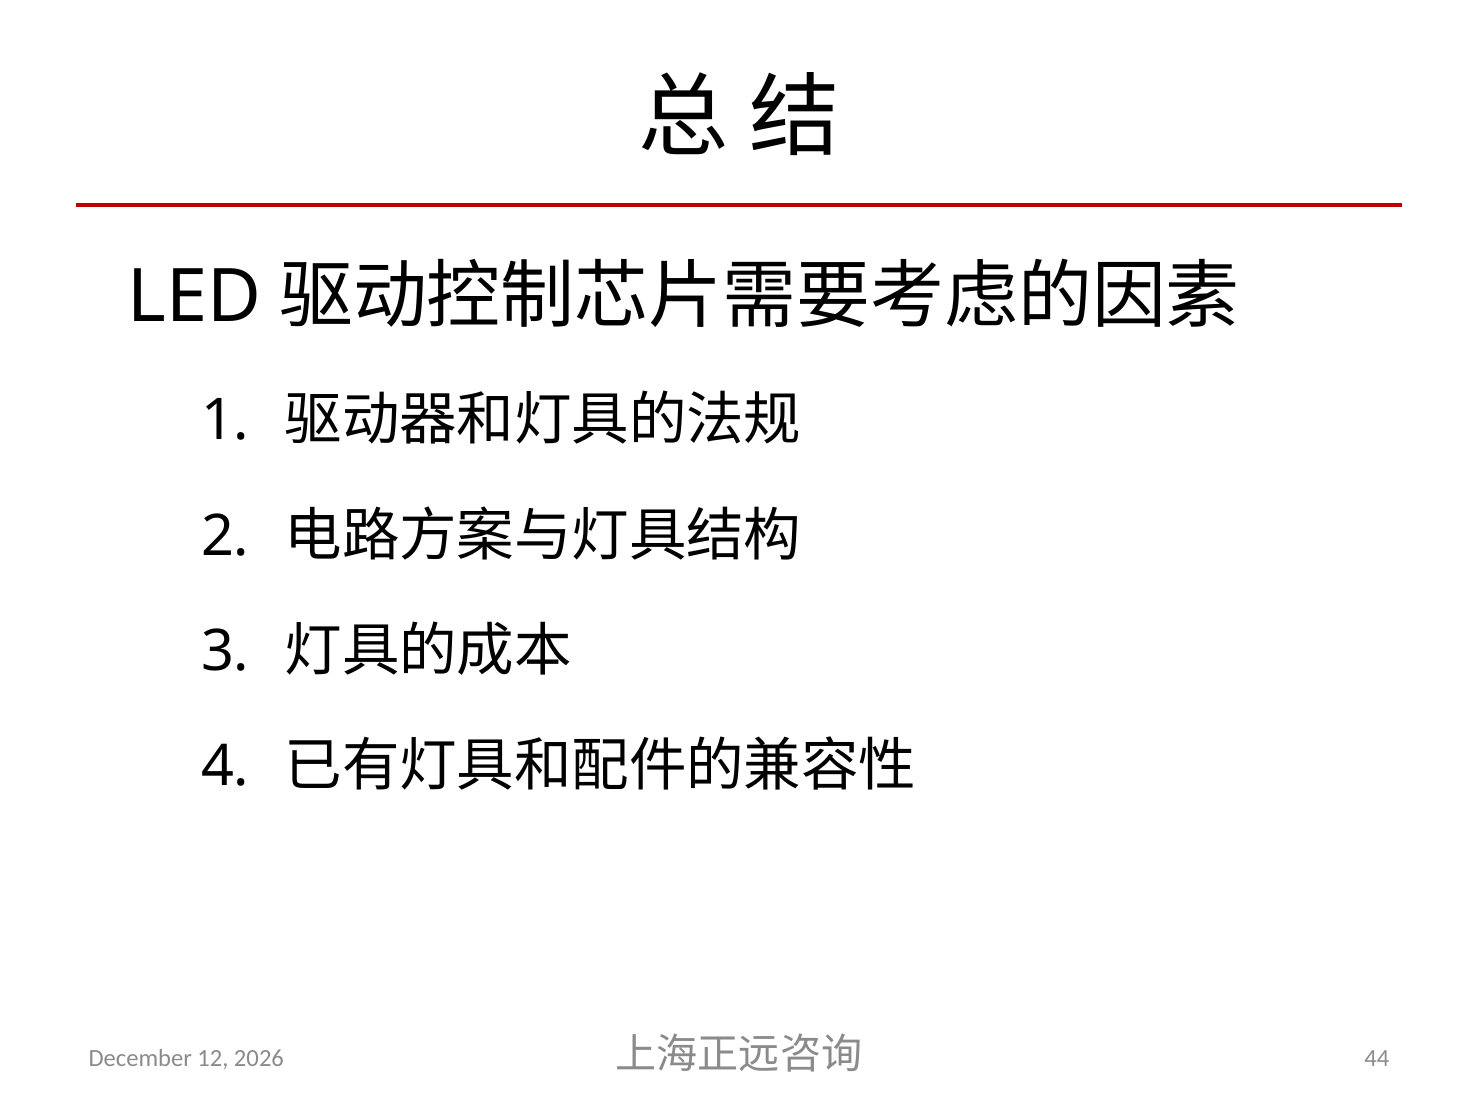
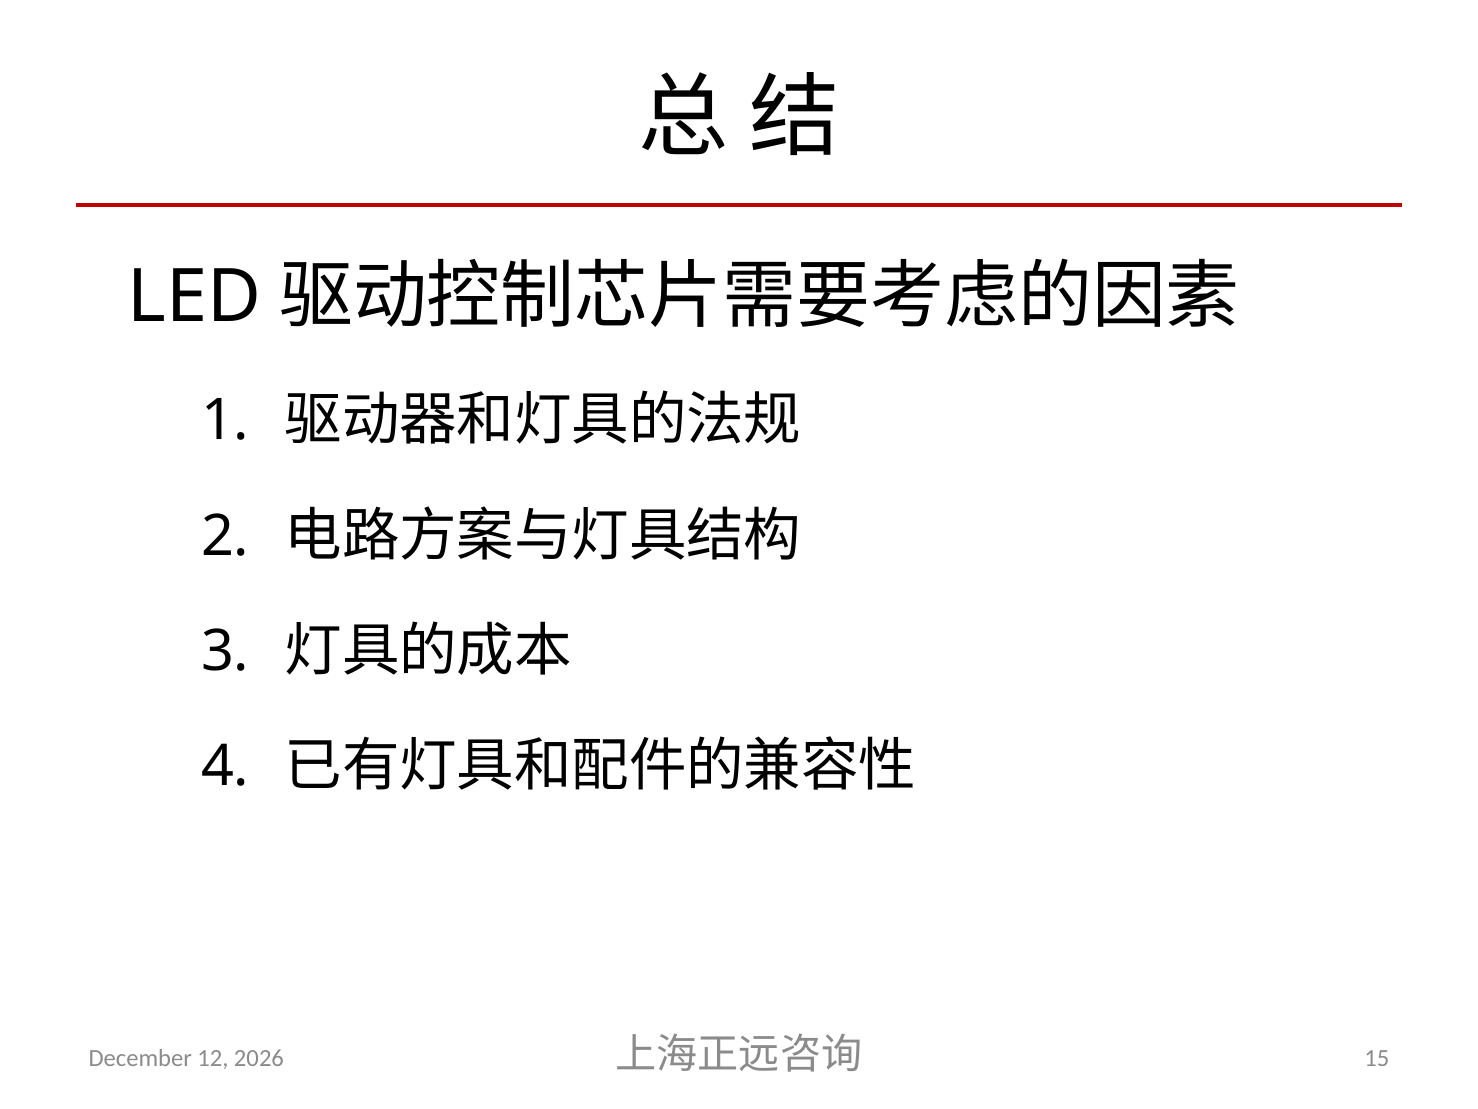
44: 44 -> 15
